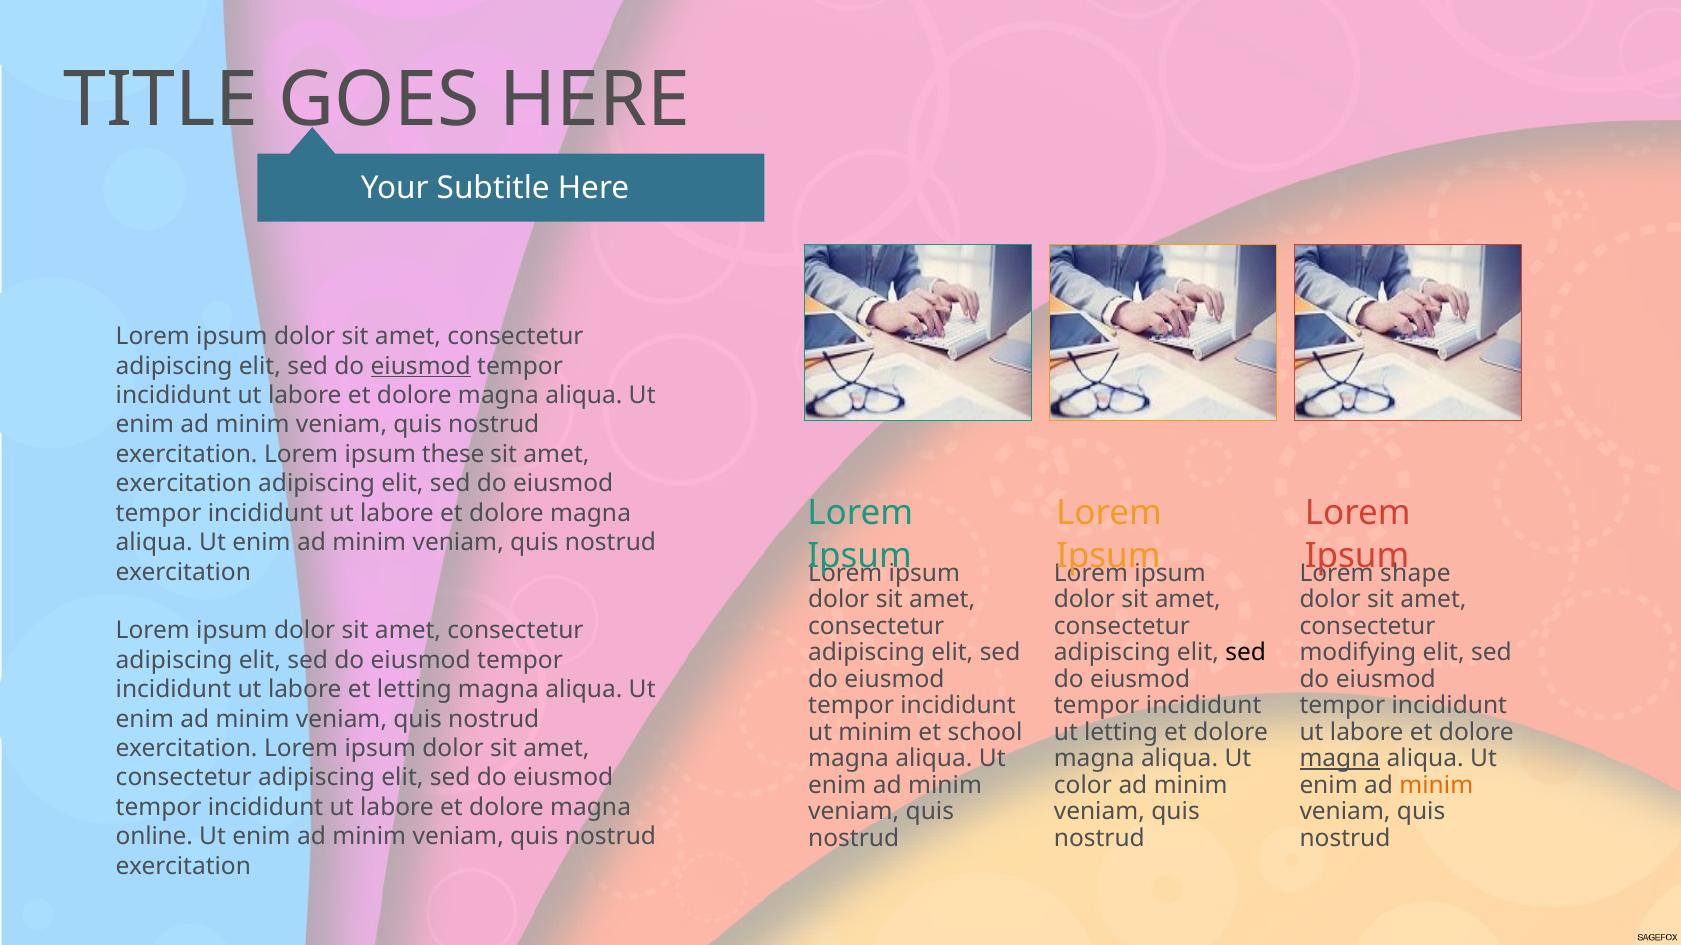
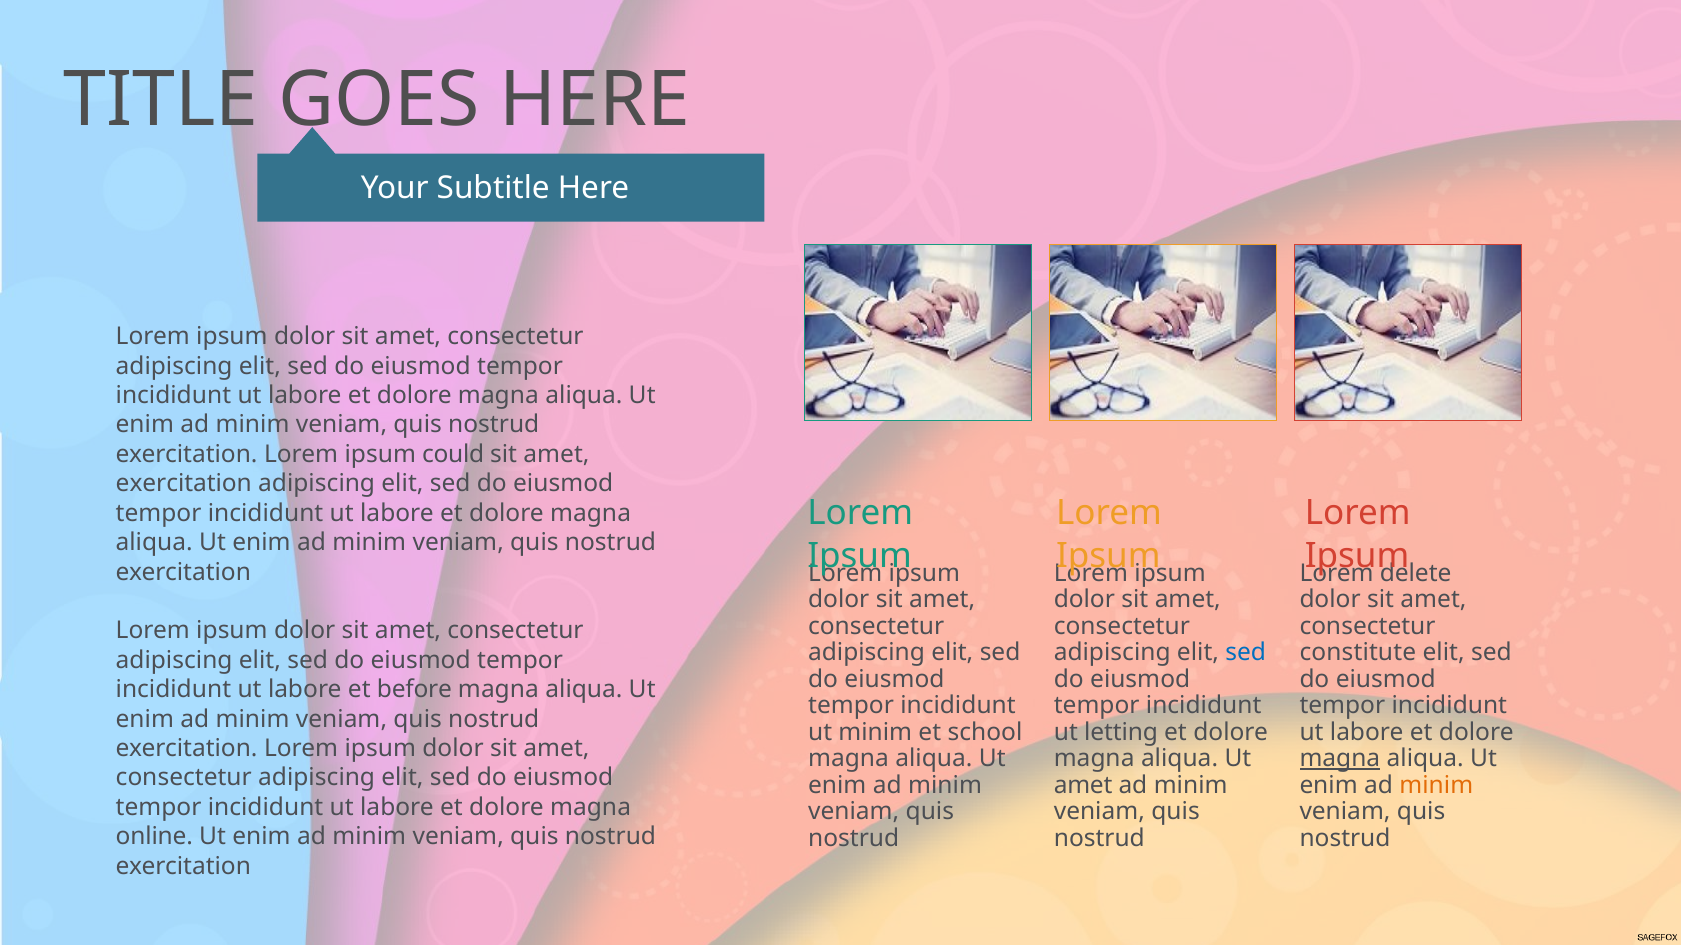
eiusmod at (421, 366) underline: present -> none
these: these -> could
shape: shape -> delete
sed at (1246, 653) colour: black -> blue
modifying: modifying -> constitute
et letting: letting -> before
color at (1083, 786): color -> amet
